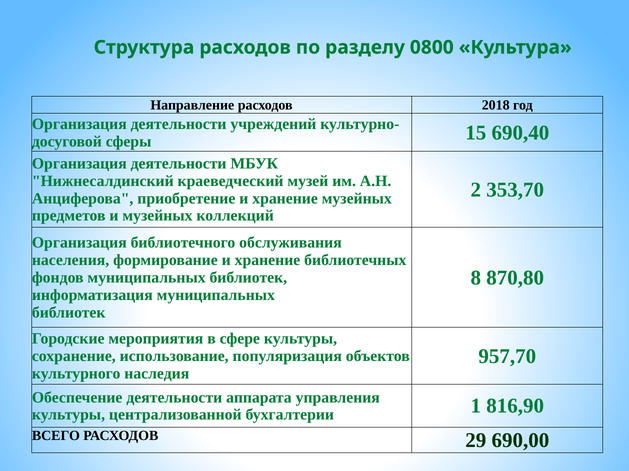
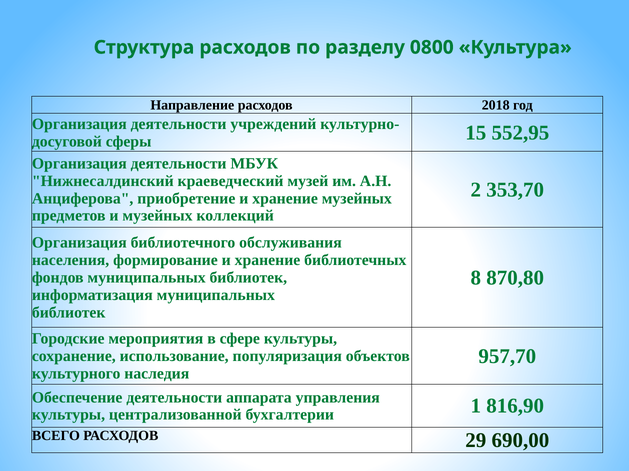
690,40: 690,40 -> 552,95
